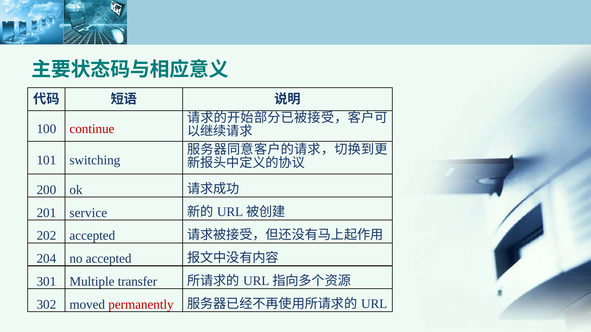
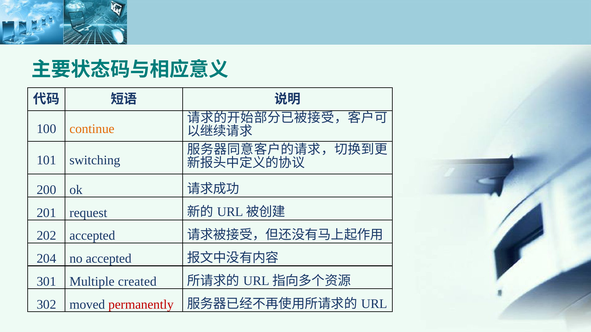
continue colour: red -> orange
service: service -> request
transfer: transfer -> created
